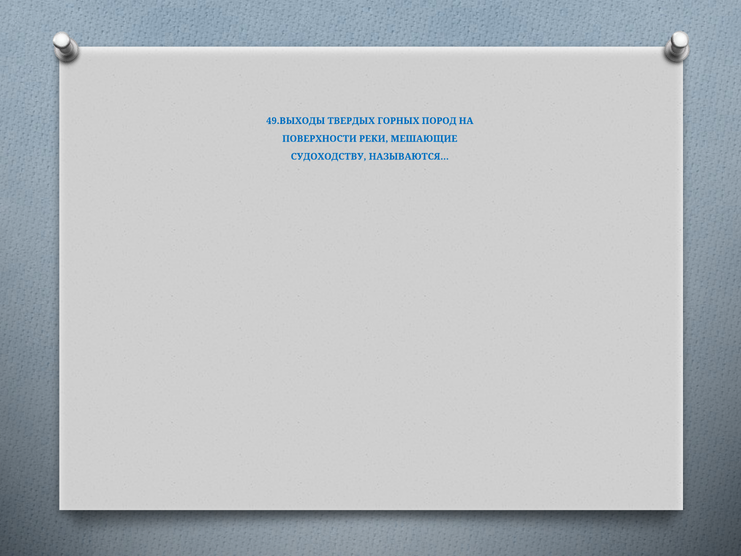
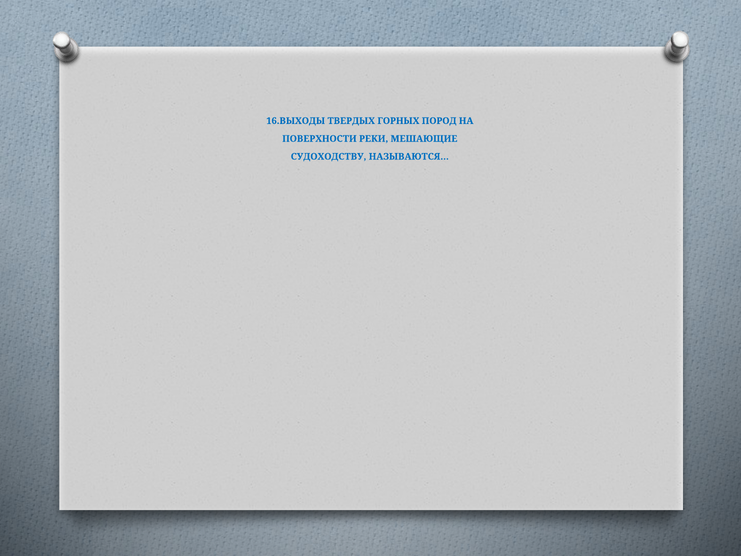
49.ВЫХОДЫ: 49.ВЫХОДЫ -> 16.ВЫХОДЫ
